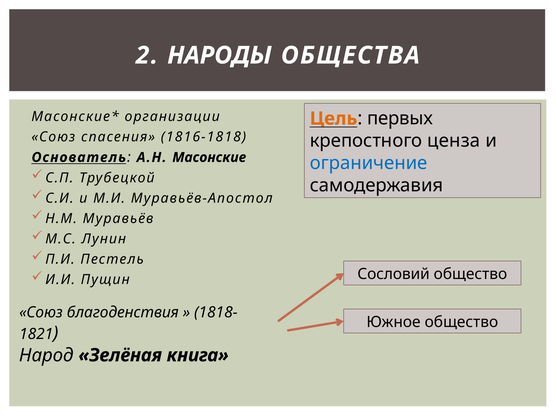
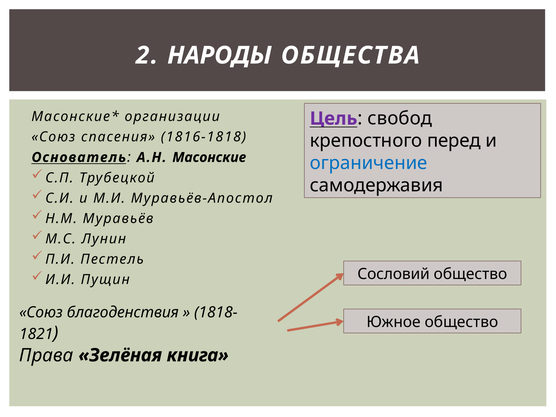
Цель colour: orange -> purple
первых: первых -> свобод
ценза: ценза -> перед
Народ: Народ -> Права
